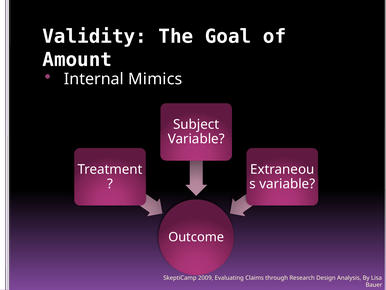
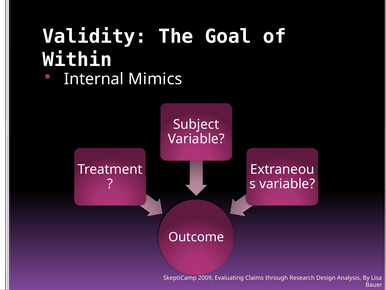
Amount: Amount -> Within
